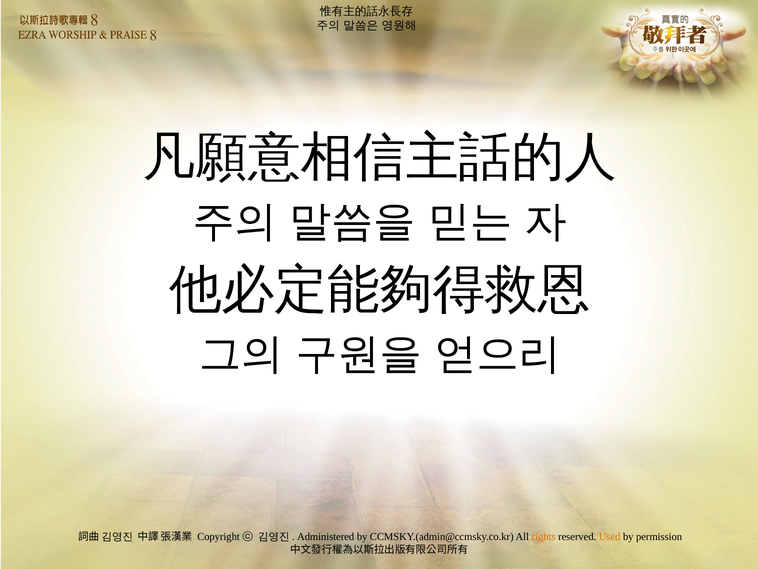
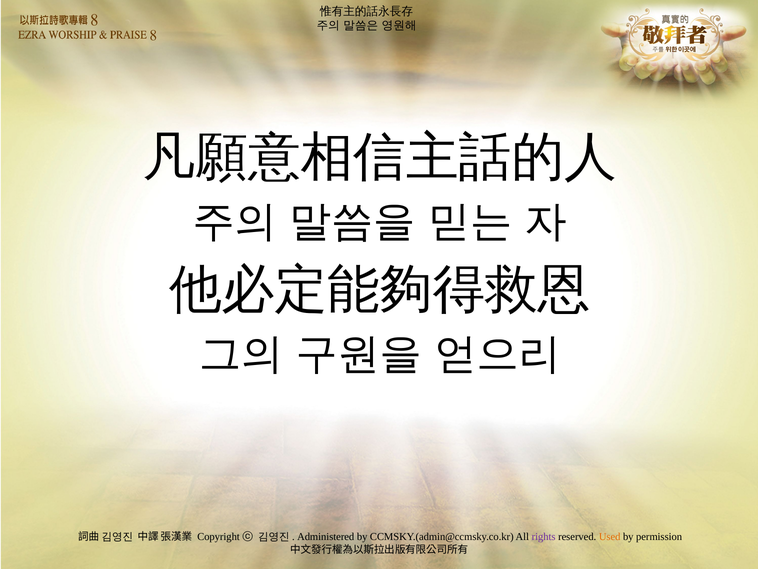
rights colour: orange -> purple
